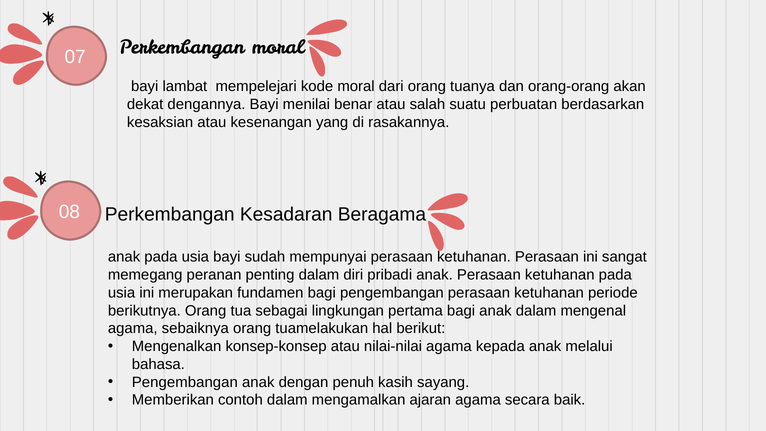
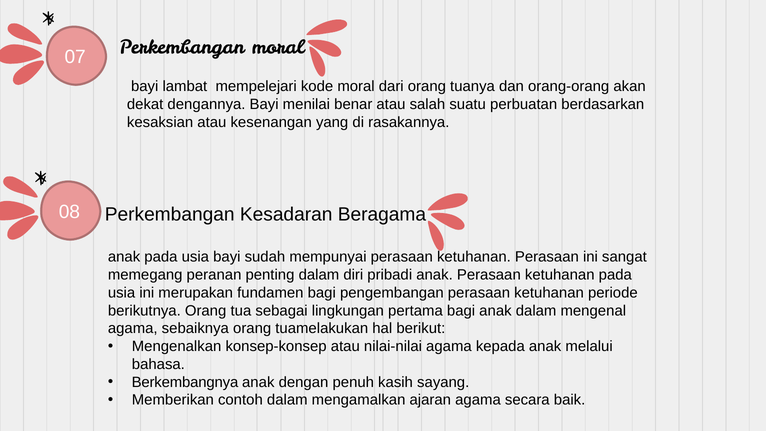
Pengembangan at (185, 382): Pengembangan -> Berkembangnya
